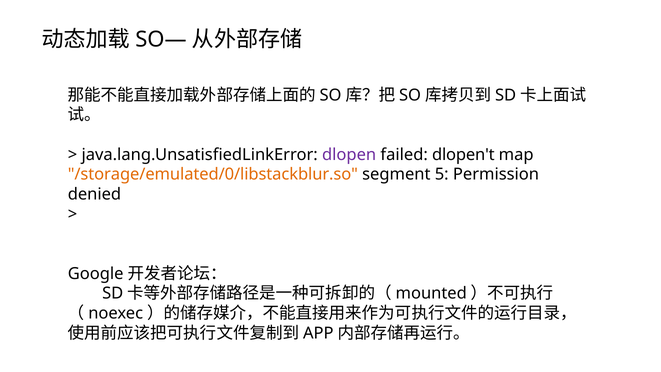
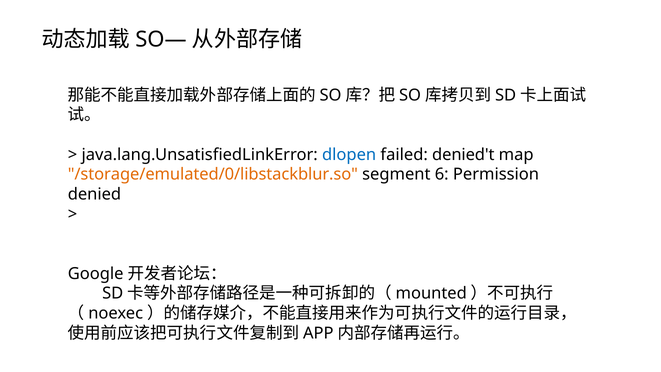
dlopen colour: purple -> blue
dlopen't: dlopen't -> denied't
5: 5 -> 6
